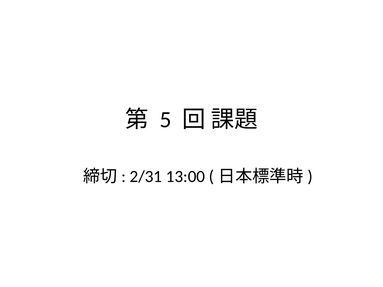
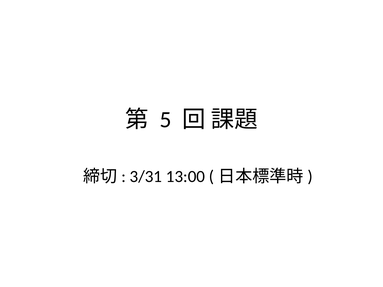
2/31: 2/31 -> 3/31
